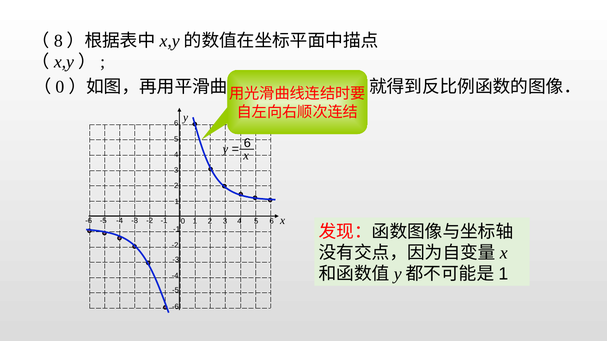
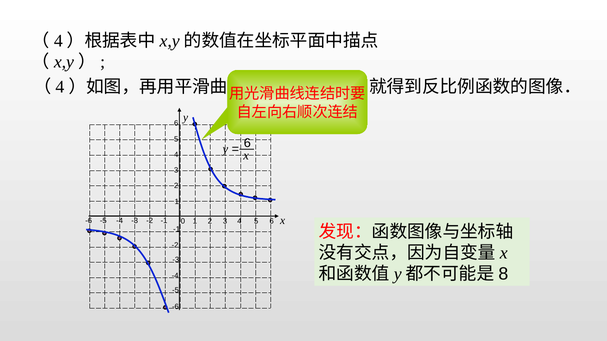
8 at (58, 41): 8 -> 4
0 at (60, 87): 0 -> 4
1 at (503, 275): 1 -> 8
